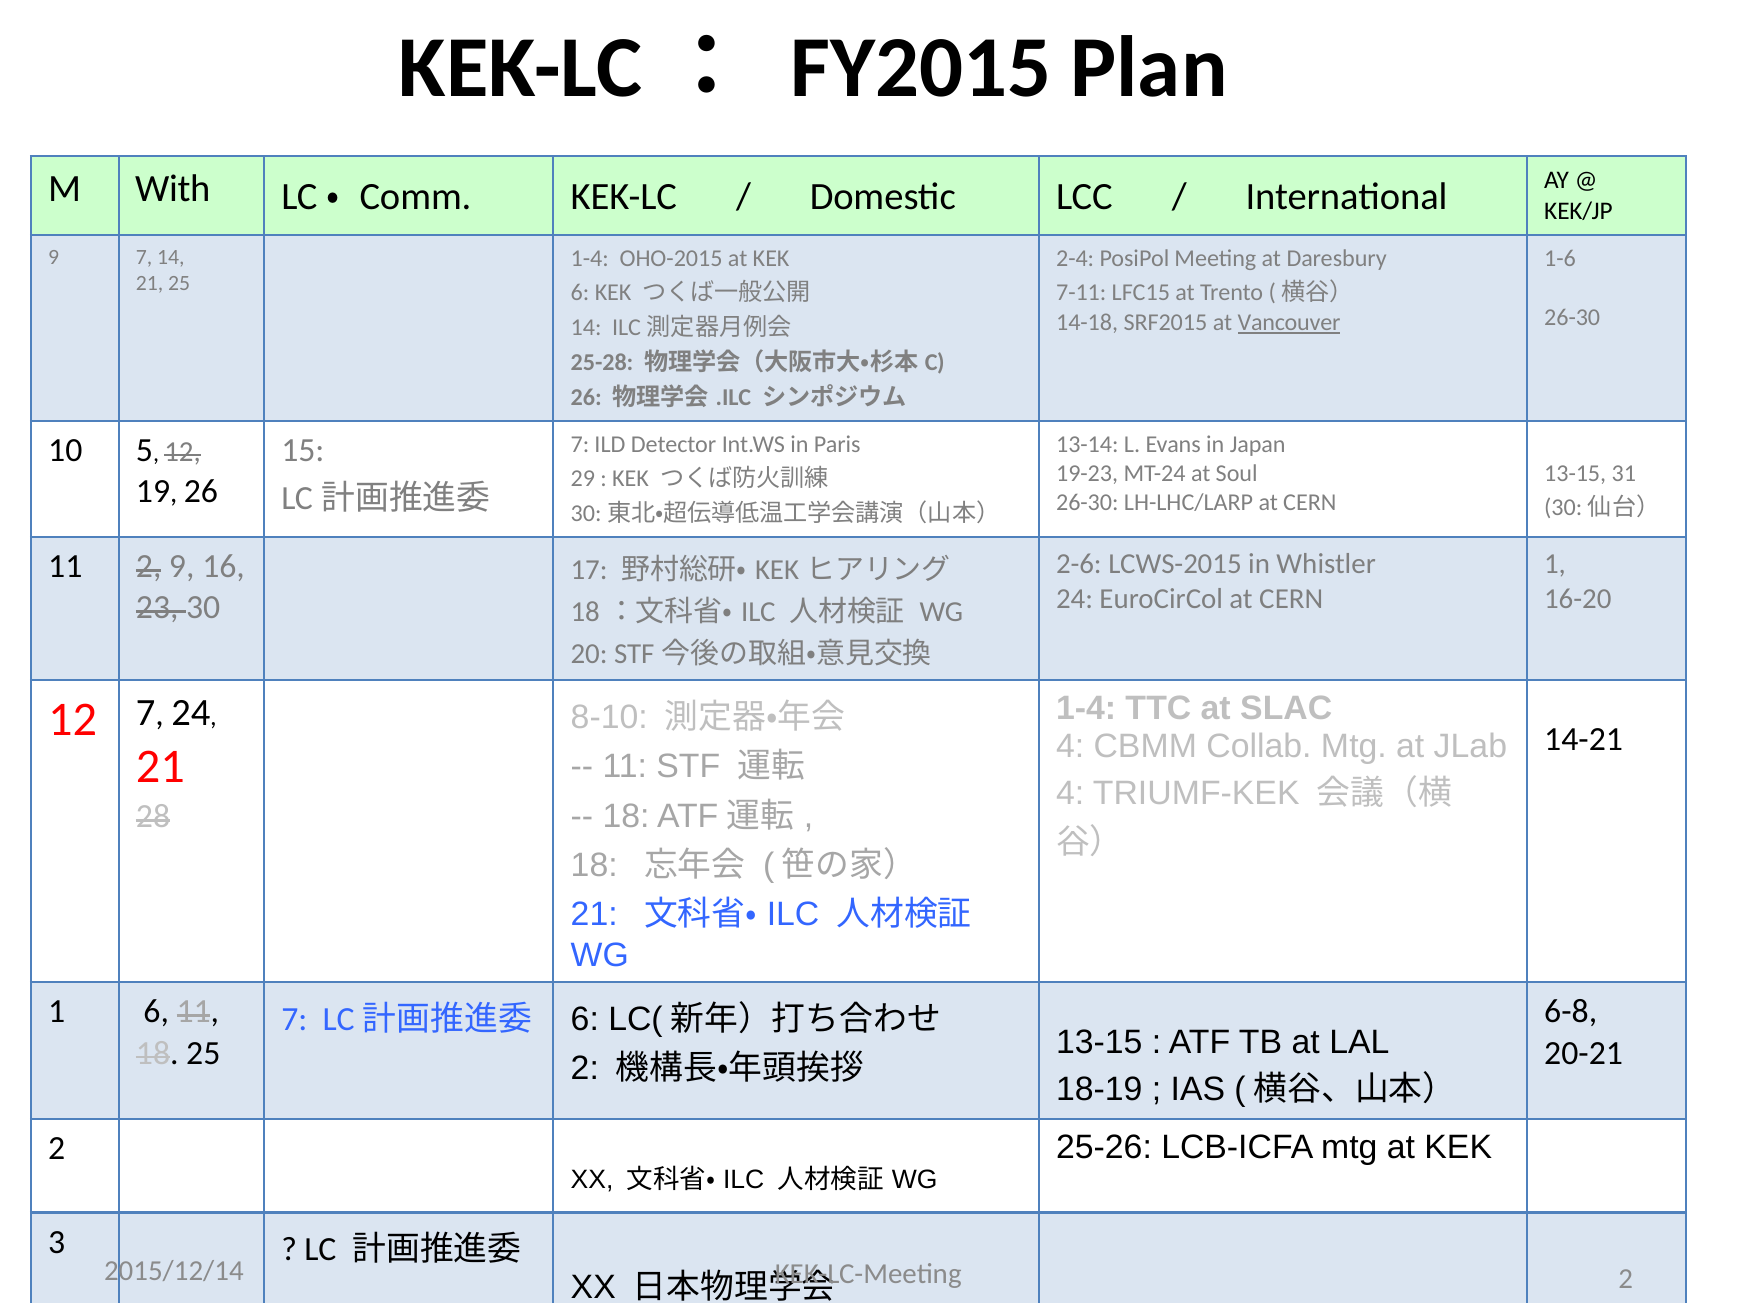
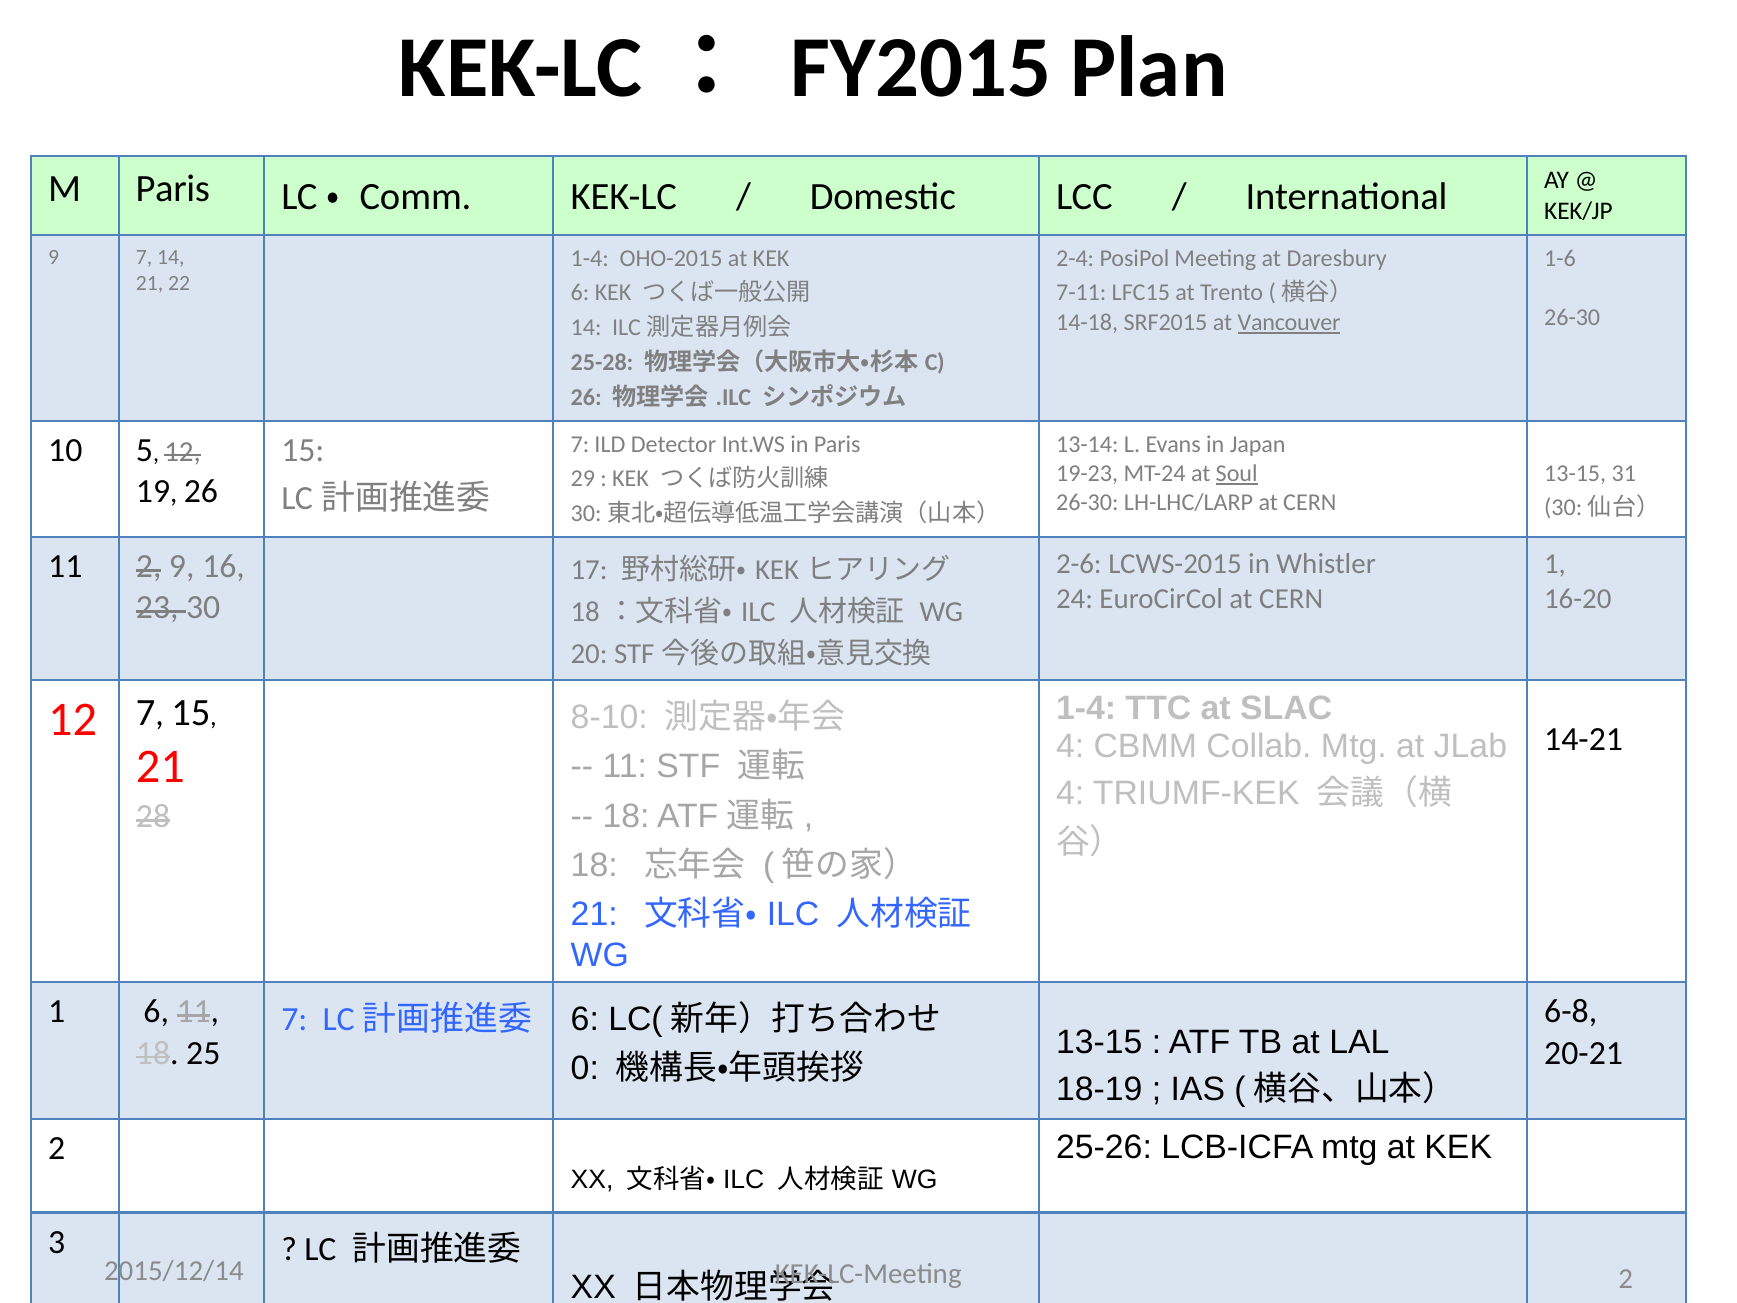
M With: With -> Paris
21 25: 25 -> 22
Soul underline: none -> present
7 24: 24 -> 15
2 at (585, 1068): 2 -> 0
